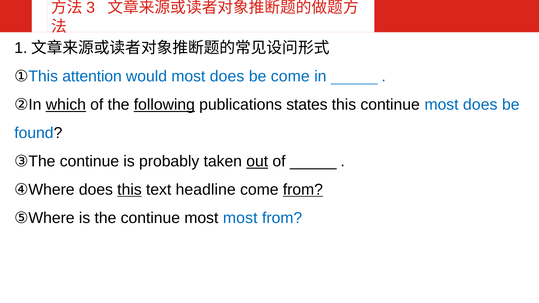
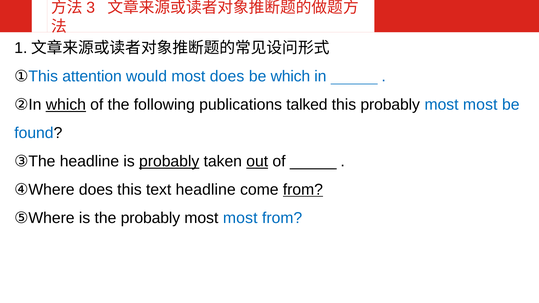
be come: come -> which
following underline: present -> none
states: states -> talked
this continue: continue -> probably
does at (480, 105): does -> most
③The continue: continue -> headline
probably at (169, 161) underline: none -> present
this at (129, 190) underline: present -> none
the continue: continue -> probably
